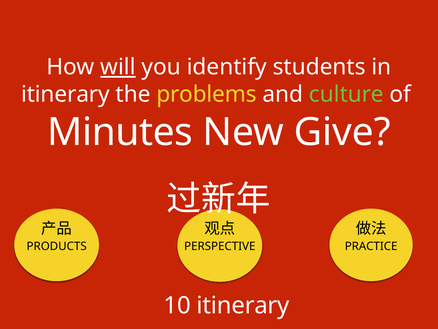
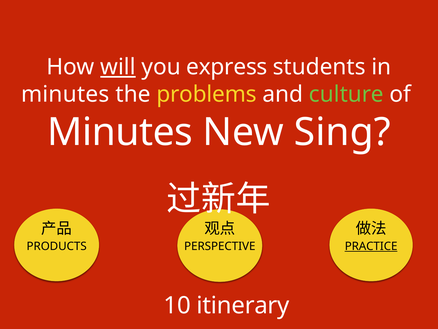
identify: identify -> express
itinerary at (65, 94): itinerary -> minutes
Give: Give -> Sing
PRACTICE underline: none -> present
